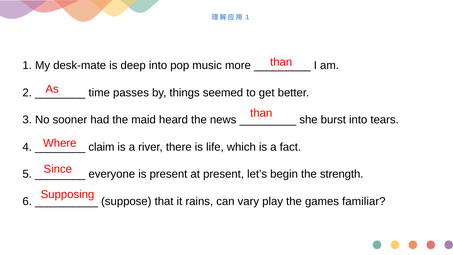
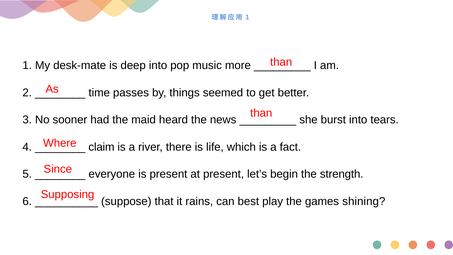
vary: vary -> best
familiar: familiar -> shining
